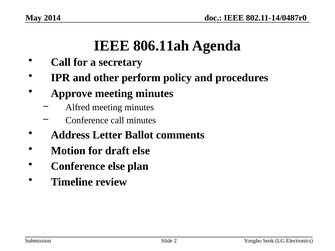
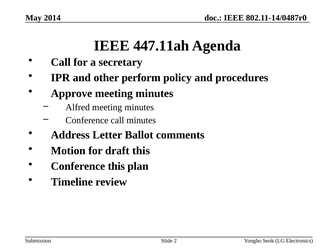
806.11ah: 806.11ah -> 447.11ah
draft else: else -> this
Conference else: else -> this
